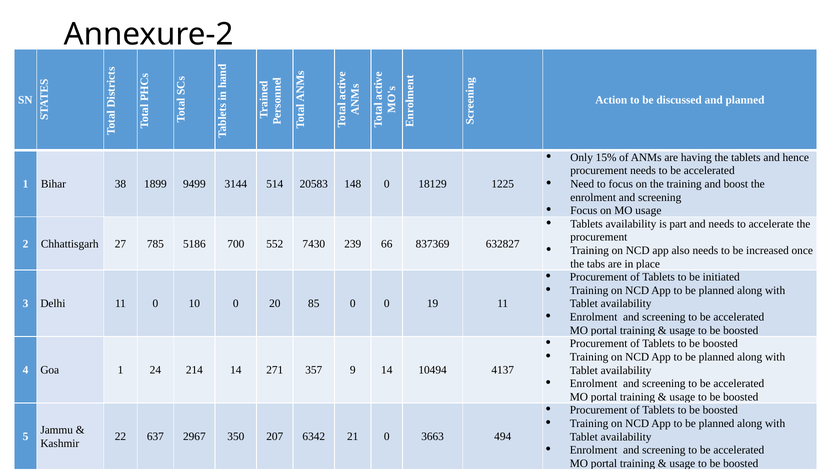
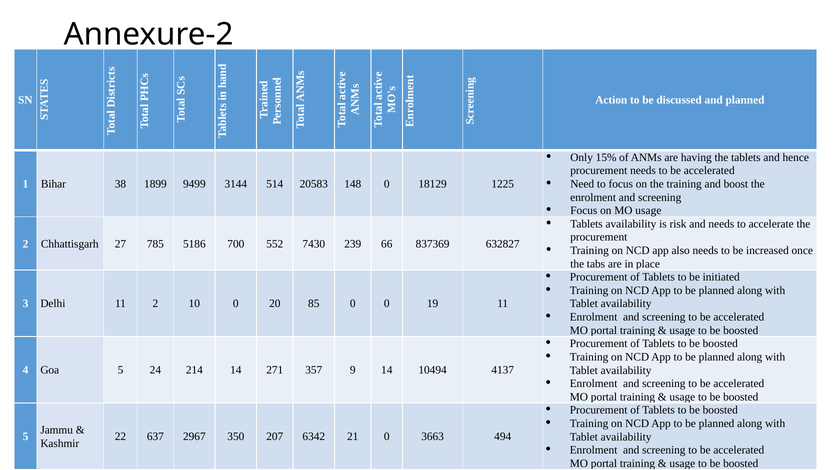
part: part -> risk
11 0: 0 -> 2
Goa 1: 1 -> 5
